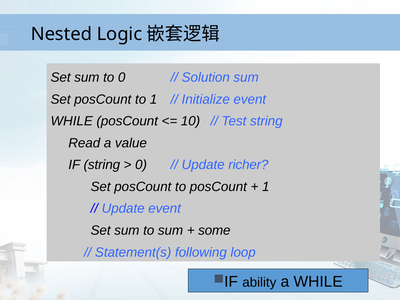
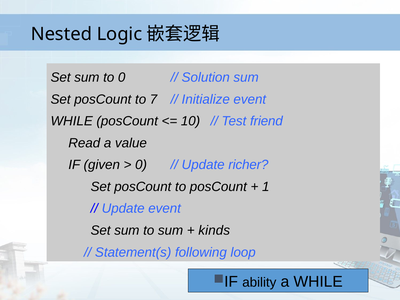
to 1: 1 -> 7
Test string: string -> friend
IF string: string -> given
some: some -> kinds
